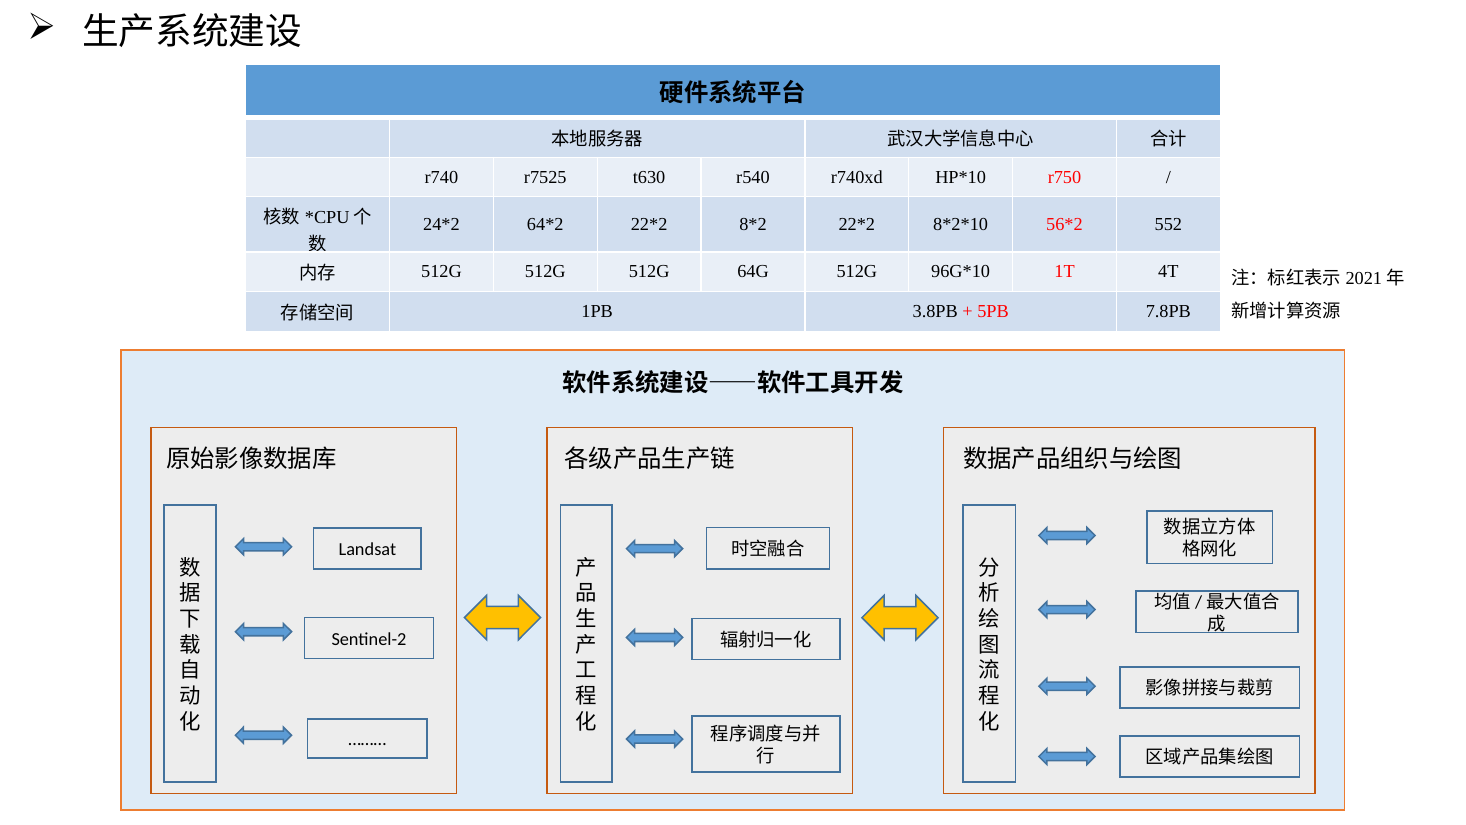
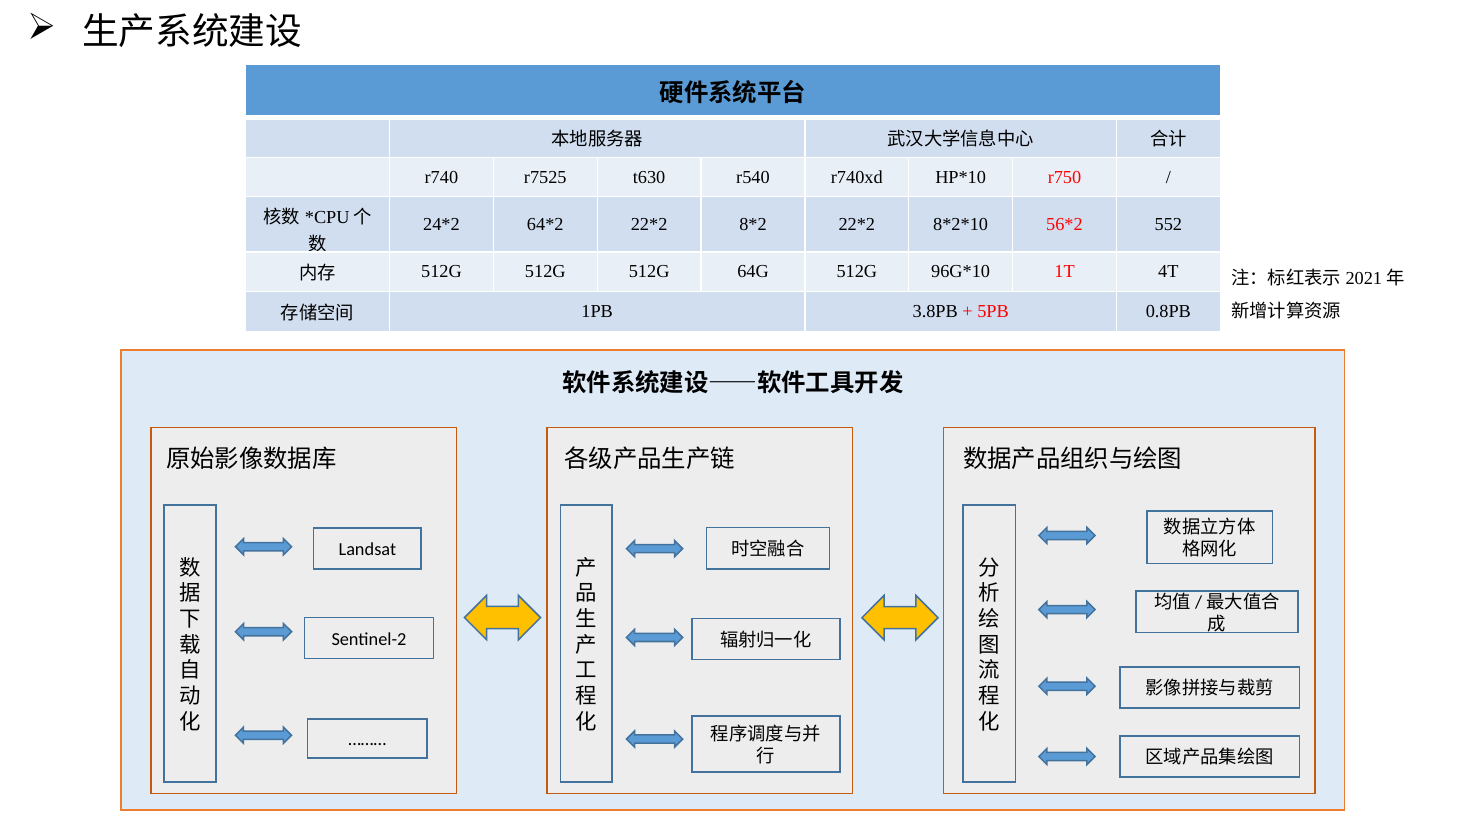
7.8PB: 7.8PB -> 0.8PB
